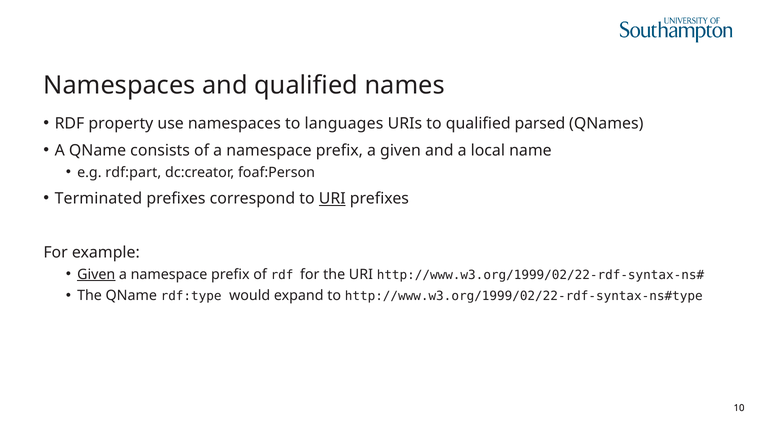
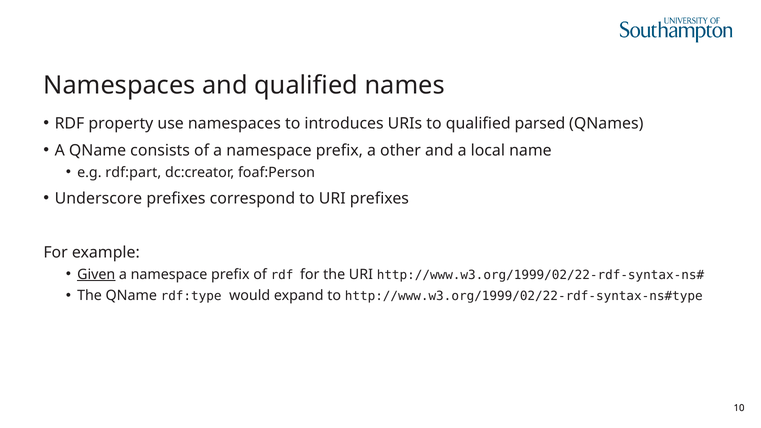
languages: languages -> introduces
a given: given -> other
Terminated: Terminated -> Underscore
URI at (332, 199) underline: present -> none
